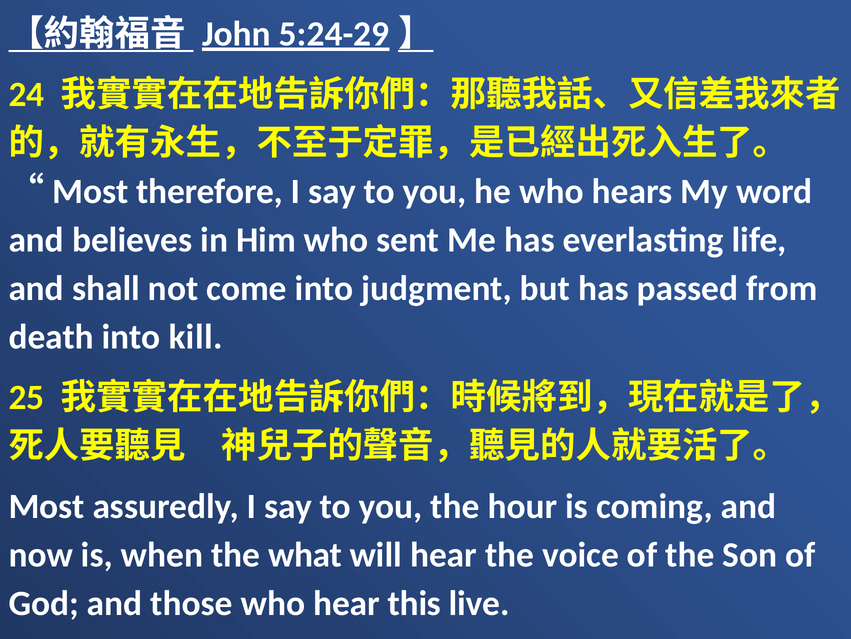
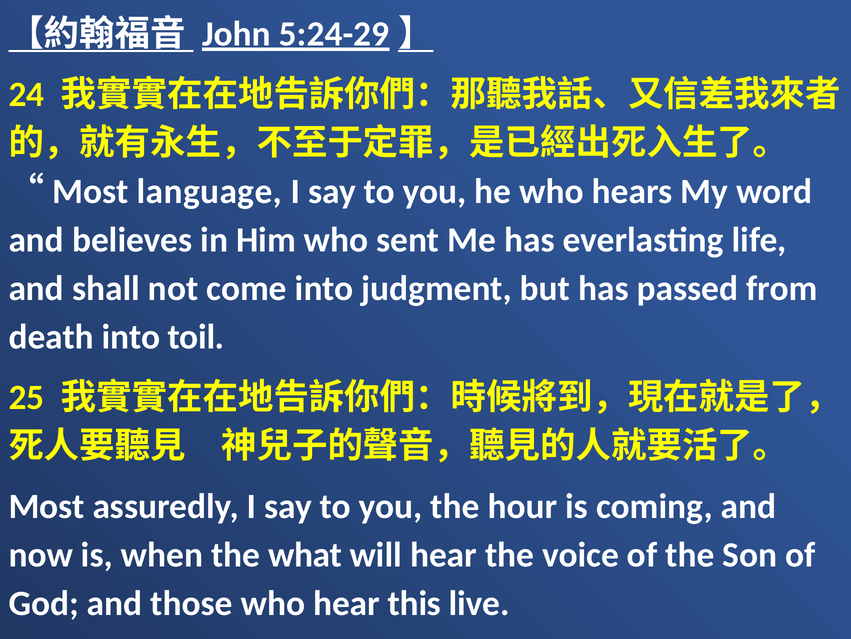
therefore: therefore -> language
kill: kill -> toil
